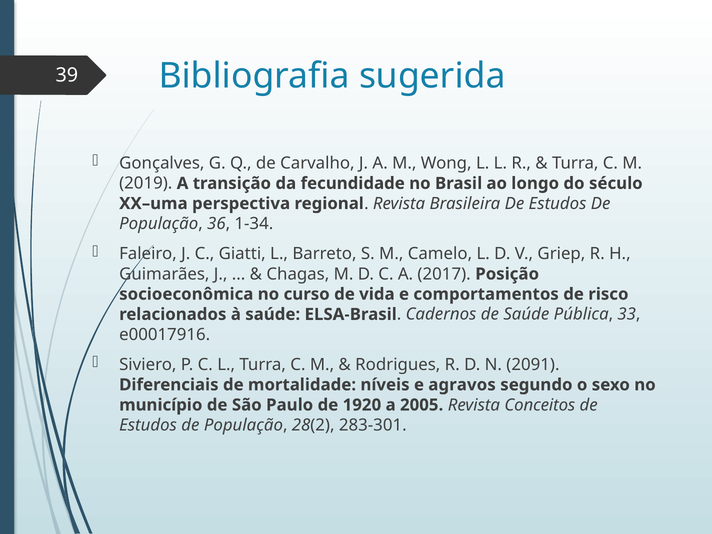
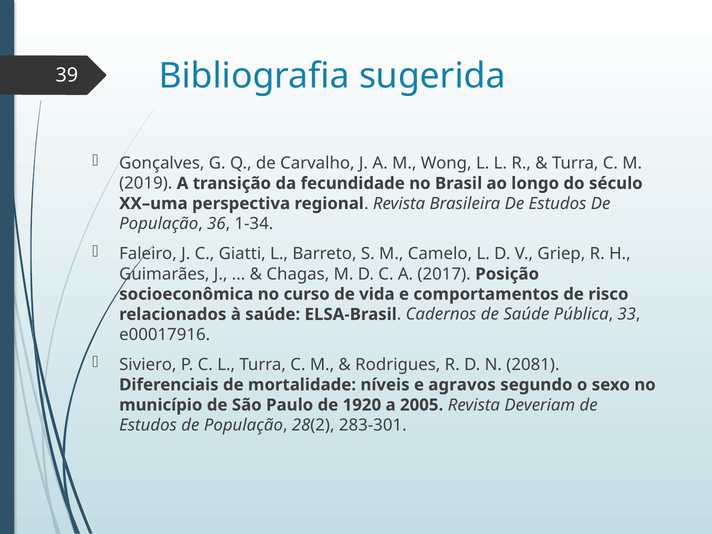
2091: 2091 -> 2081
Conceitos: Conceitos -> Deveriam
